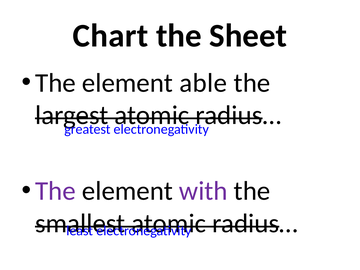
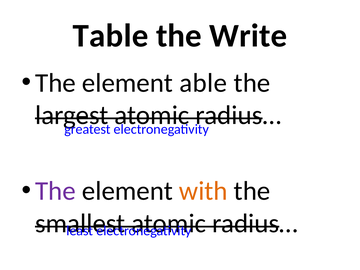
Chart: Chart -> Table
Sheet: Sheet -> Write
with colour: purple -> orange
